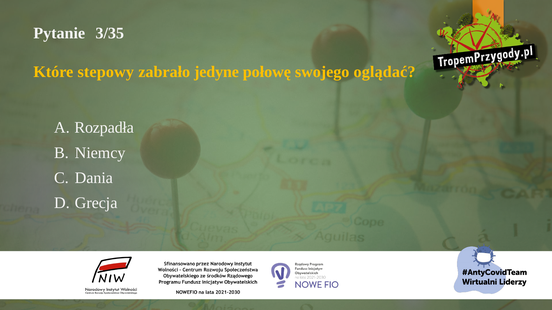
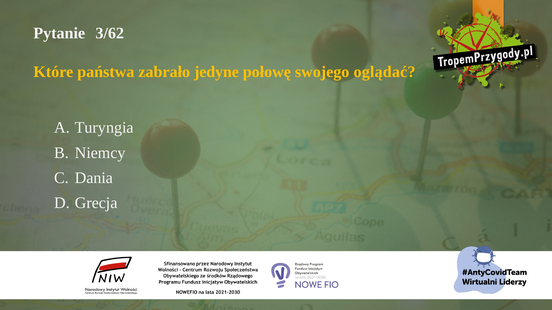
3/35: 3/35 -> 3/62
stepowy: stepowy -> państwa
Rozpadła: Rozpadła -> Turyngia
